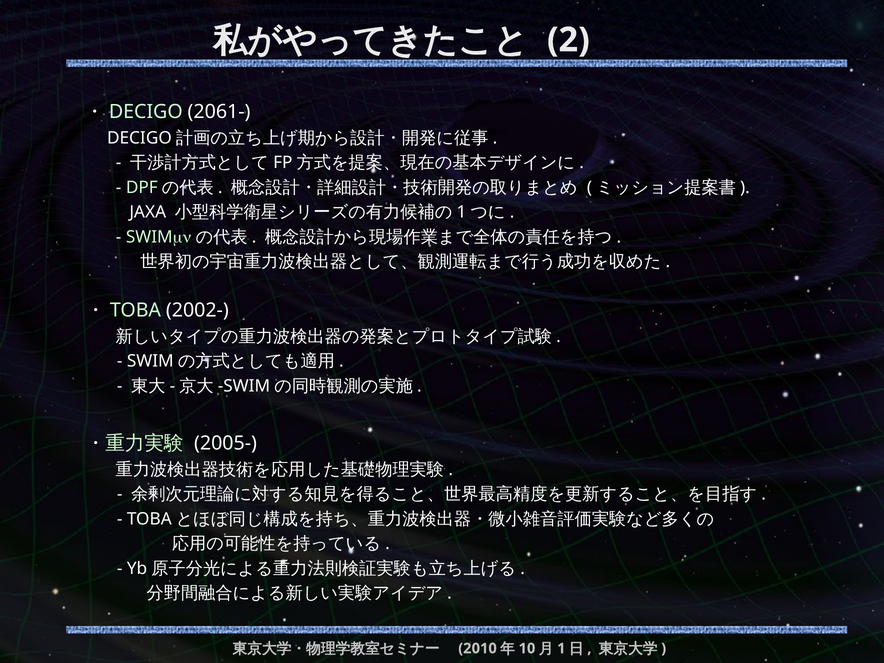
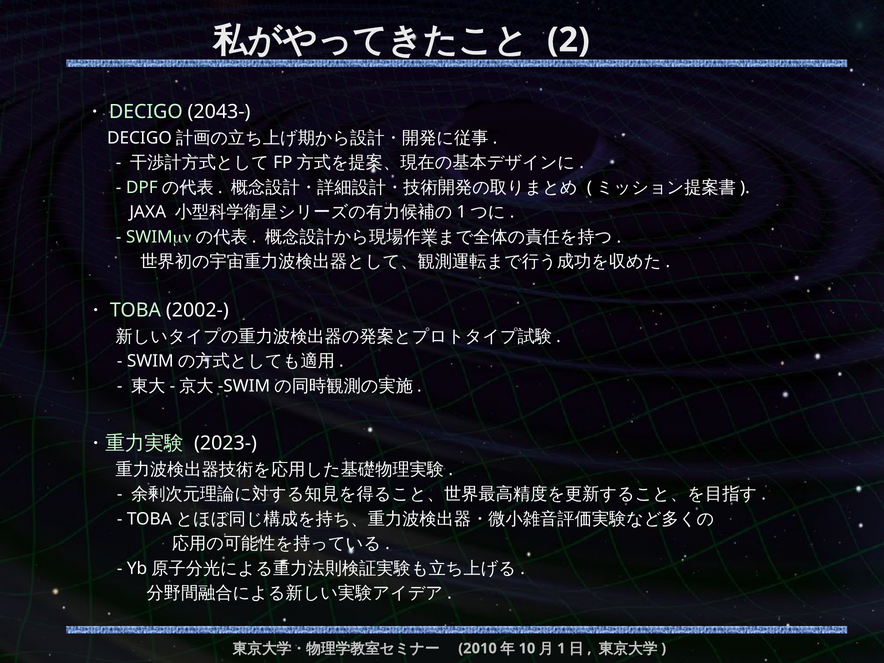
2061-: 2061- -> 2043-
2005-: 2005- -> 2023-
